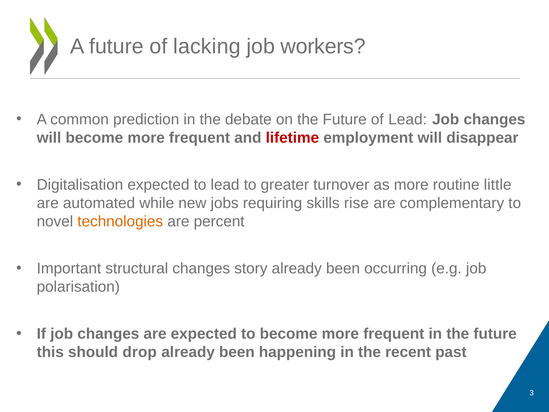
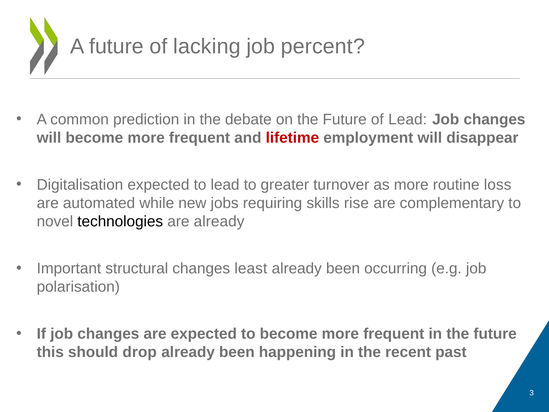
workers: workers -> percent
little: little -> loss
technologies colour: orange -> black
are percent: percent -> already
story: story -> least
